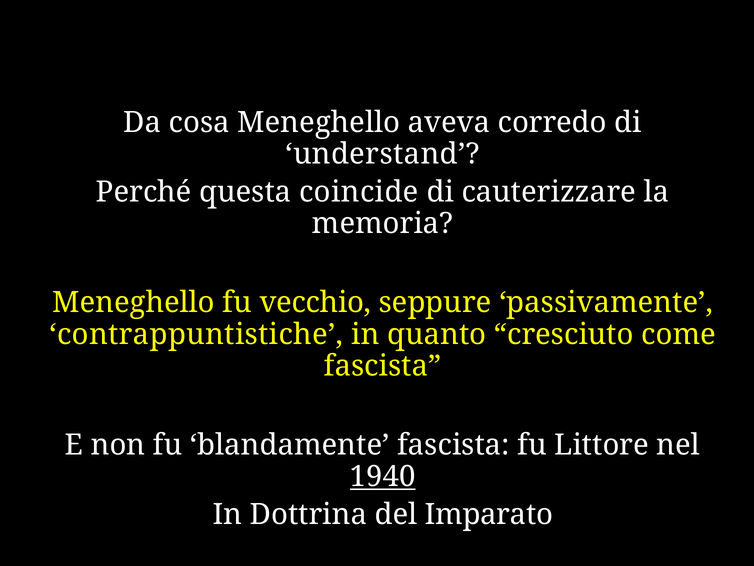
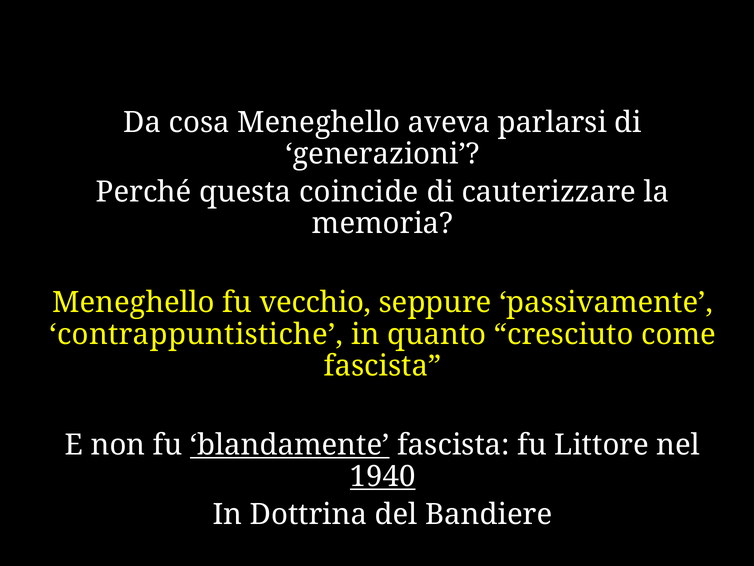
corredo: corredo -> parlarsi
understand: understand -> generazioni
blandamente underline: none -> present
Imparato: Imparato -> Bandiere
